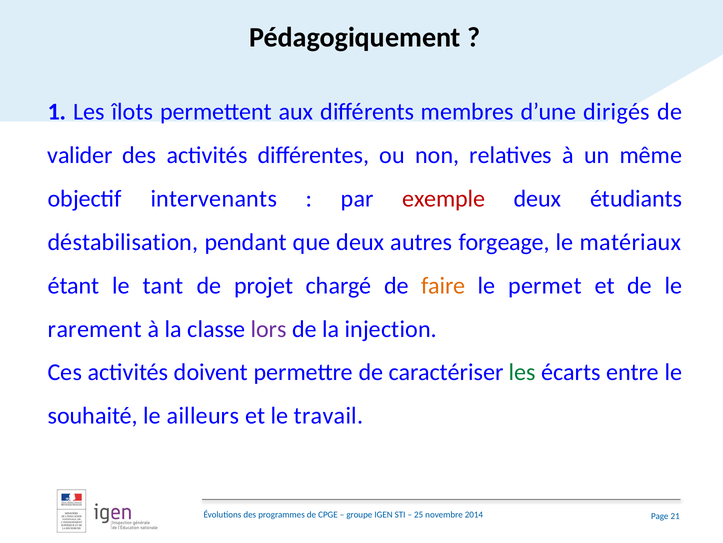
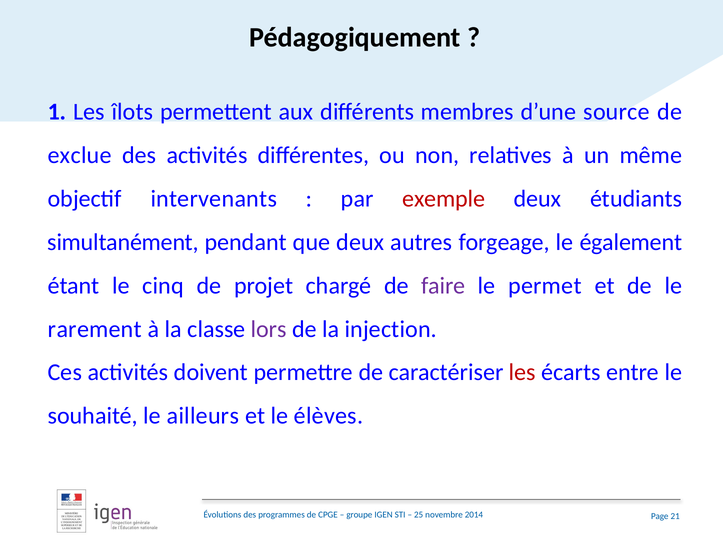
dirigés: dirigés -> source
valider: valider -> exclue
déstabilisation: déstabilisation -> simultanément
matériaux: matériaux -> également
tant: tant -> cinq
faire colour: orange -> purple
les at (522, 372) colour: green -> red
travail: travail -> élèves
